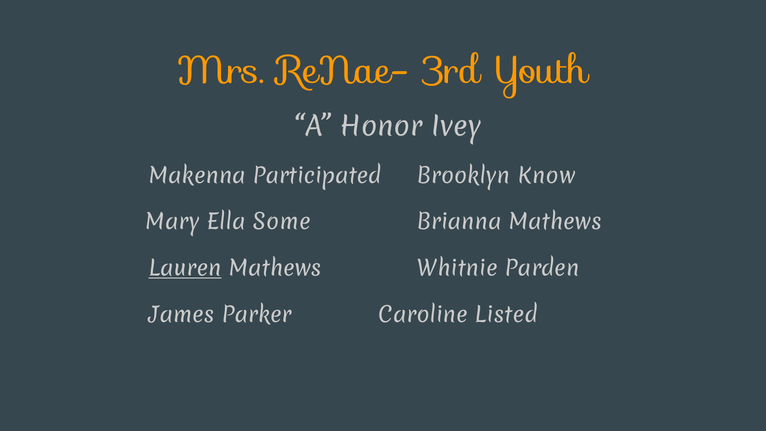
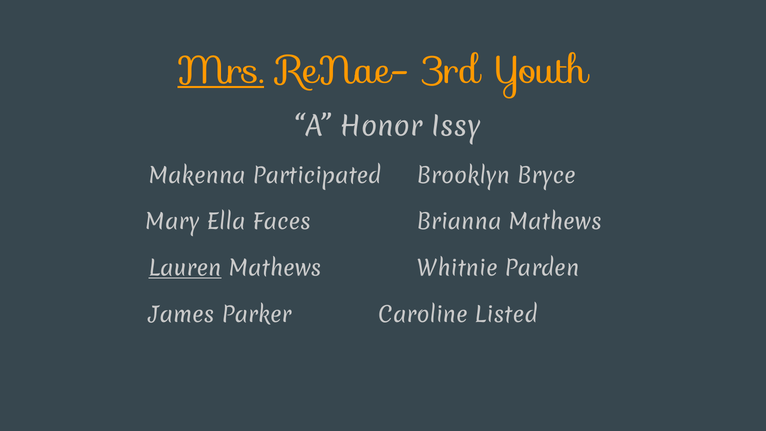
Mrs underline: none -> present
Ivey: Ivey -> Issy
Know: Know -> Bryce
Some: Some -> Faces
